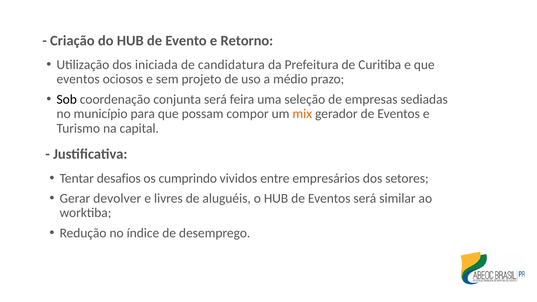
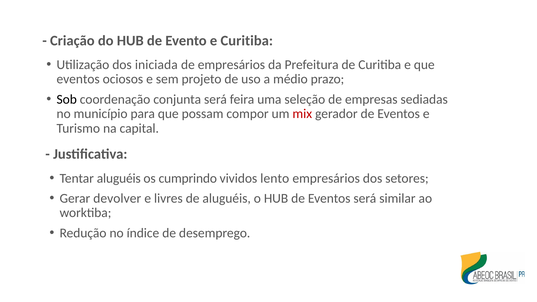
e Retorno: Retorno -> Curitiba
de candidatura: candidatura -> empresários
mix colour: orange -> red
Tentar desafios: desafios -> aluguéis
entre: entre -> lento
